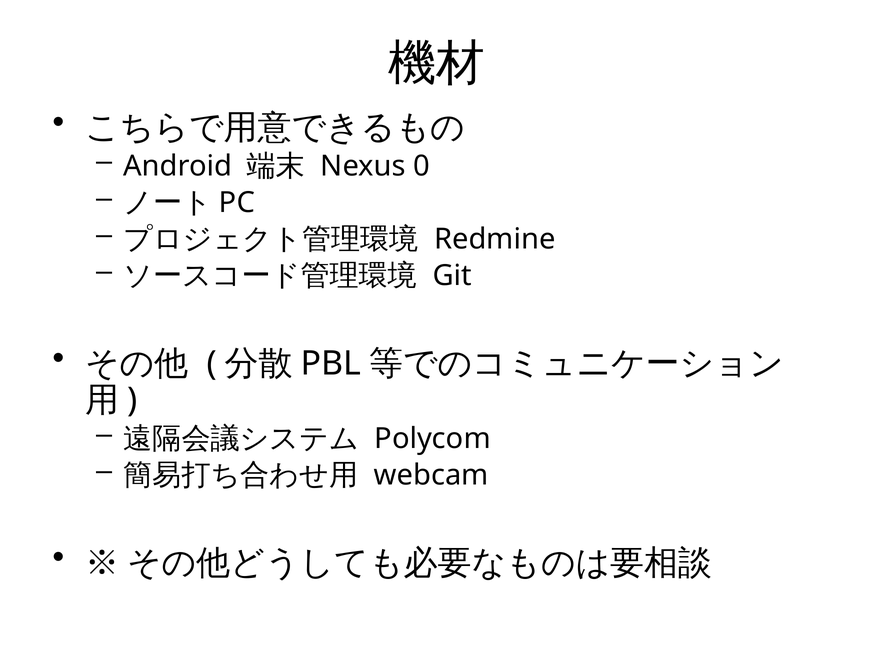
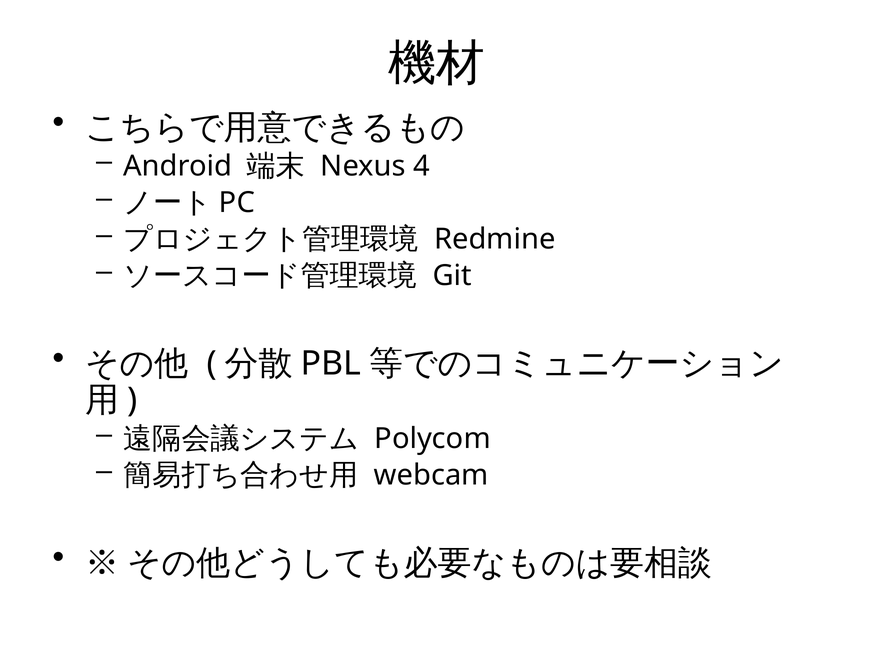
0: 0 -> 4
